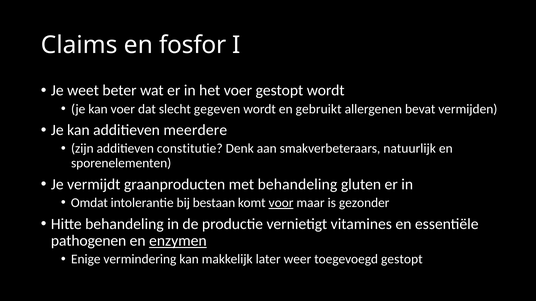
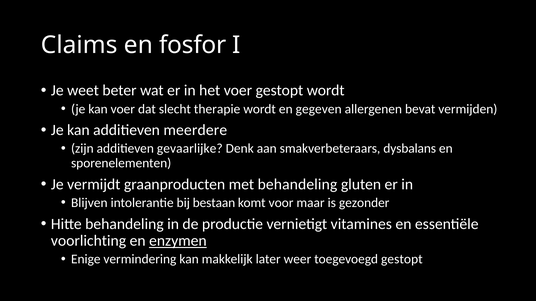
gegeven: gegeven -> therapie
gebruikt: gebruikt -> gegeven
constitutie: constitutie -> gevaarlijke
natuurlijk: natuurlijk -> dysbalans
Omdat: Omdat -> Blijven
voor underline: present -> none
pathogenen: pathogenen -> voorlichting
